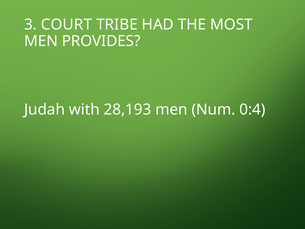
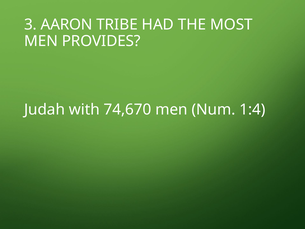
COURT: COURT -> AARON
28,193: 28,193 -> 74,670
0:4: 0:4 -> 1:4
